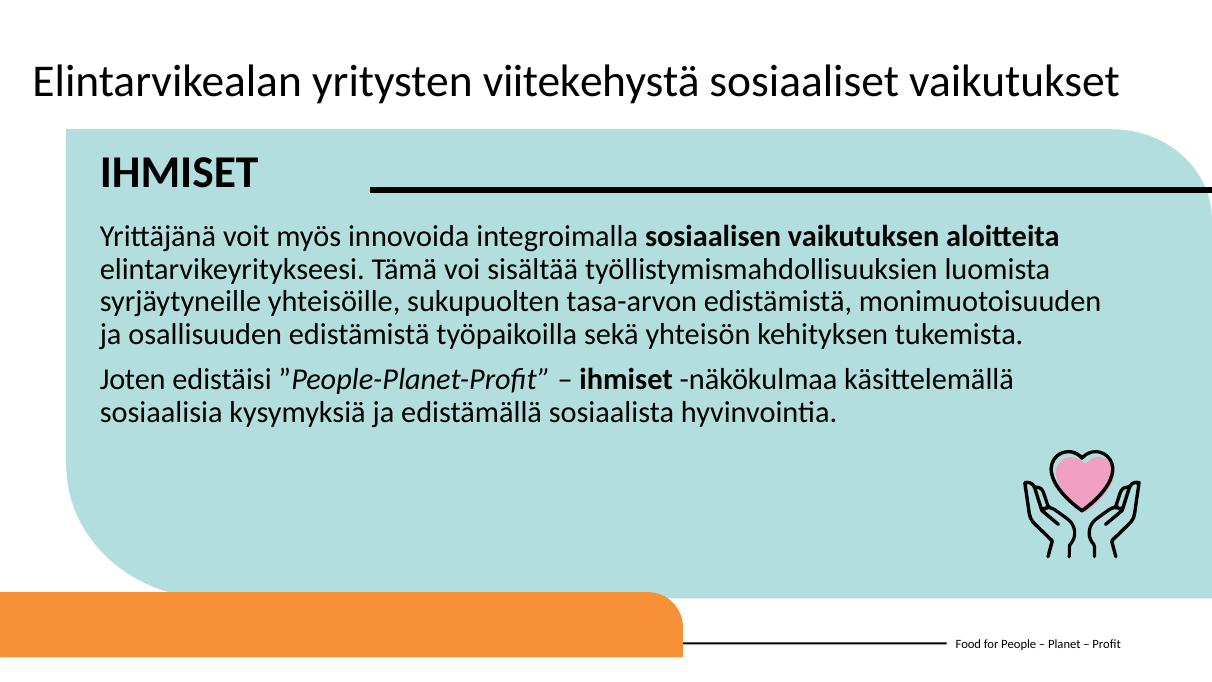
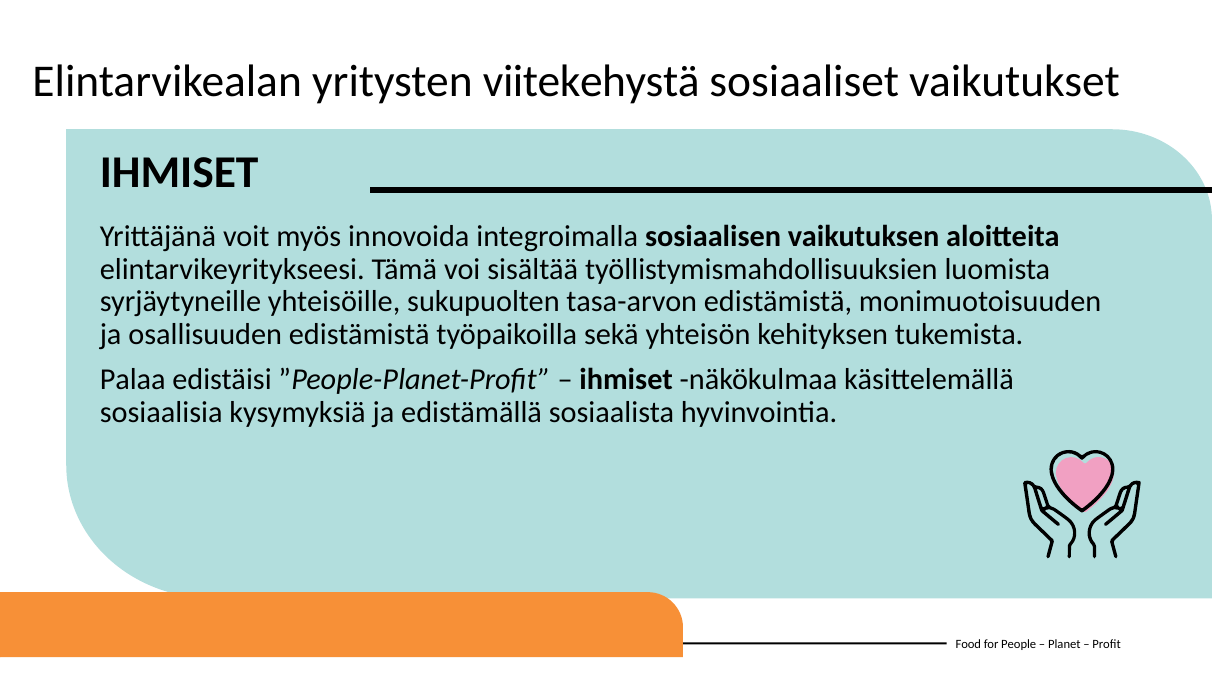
Joten: Joten -> Palaa
